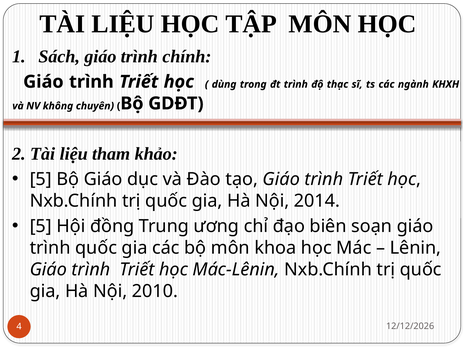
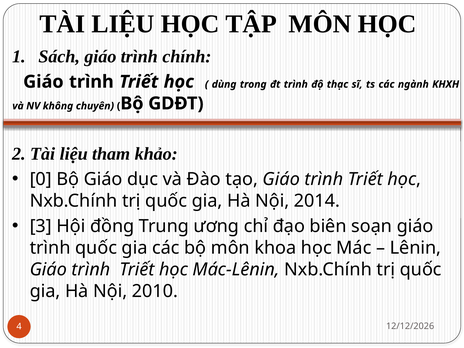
5 at (41, 179): 5 -> 0
5 at (41, 226): 5 -> 3
